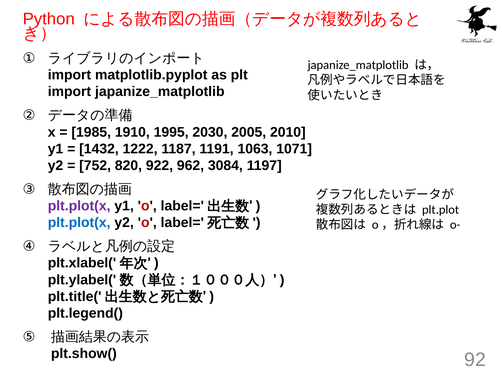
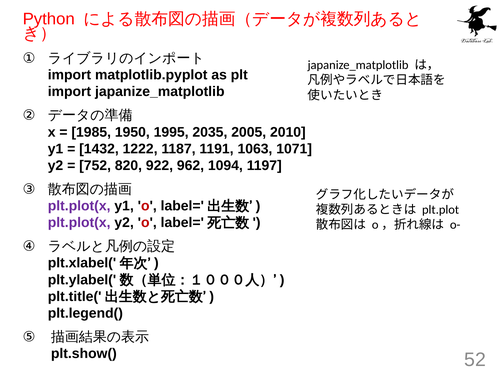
1910: 1910 -> 1950
2030: 2030 -> 2035
3084: 3084 -> 1094
plt.plot(x at (79, 223) colour: blue -> purple
92: 92 -> 52
